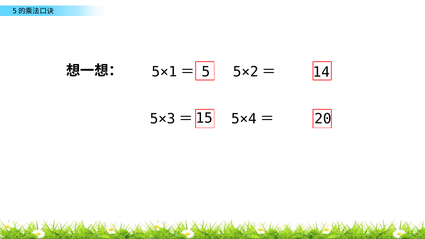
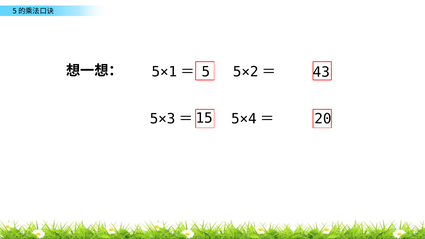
14: 14 -> 43
